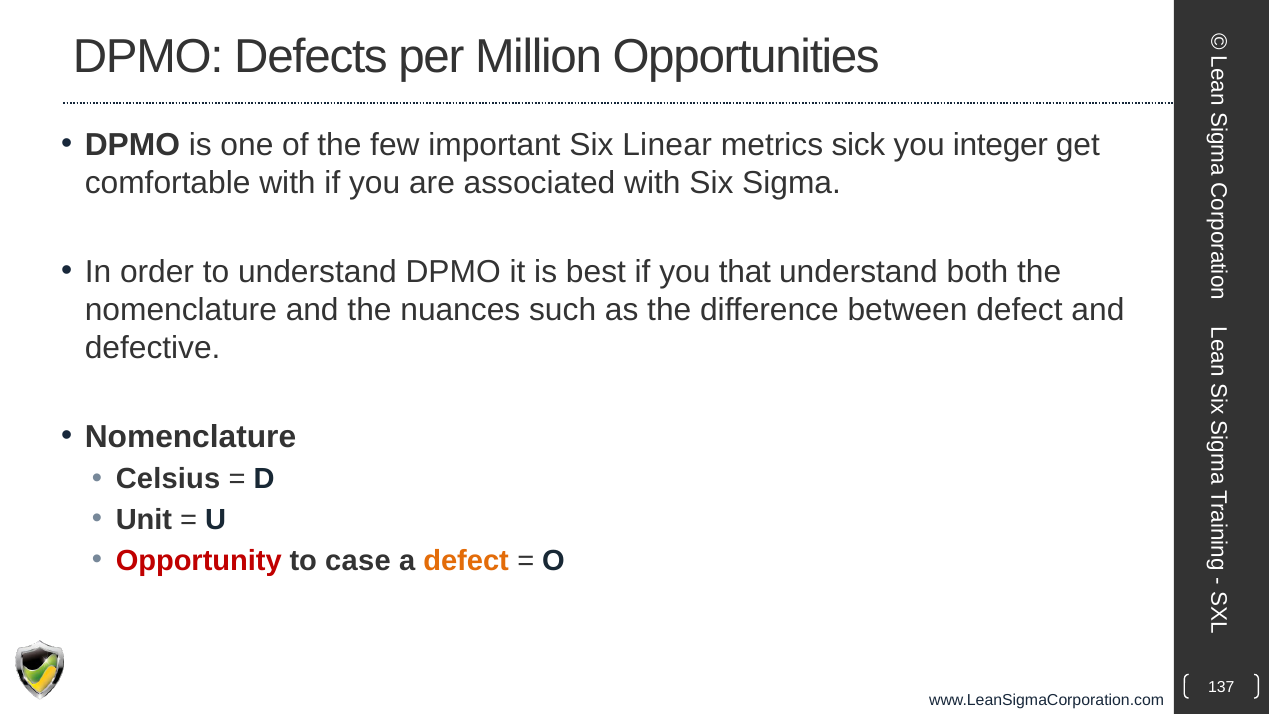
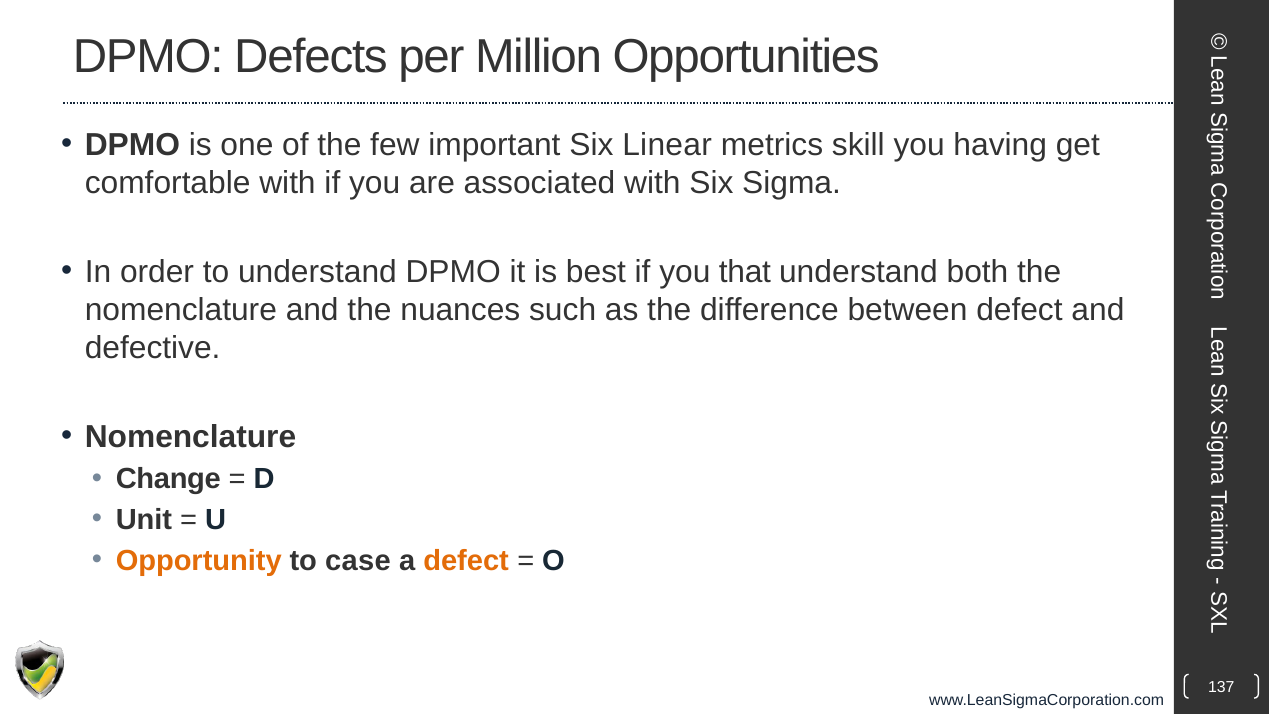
sick: sick -> skill
integer: integer -> having
Celsius: Celsius -> Change
Opportunity colour: red -> orange
